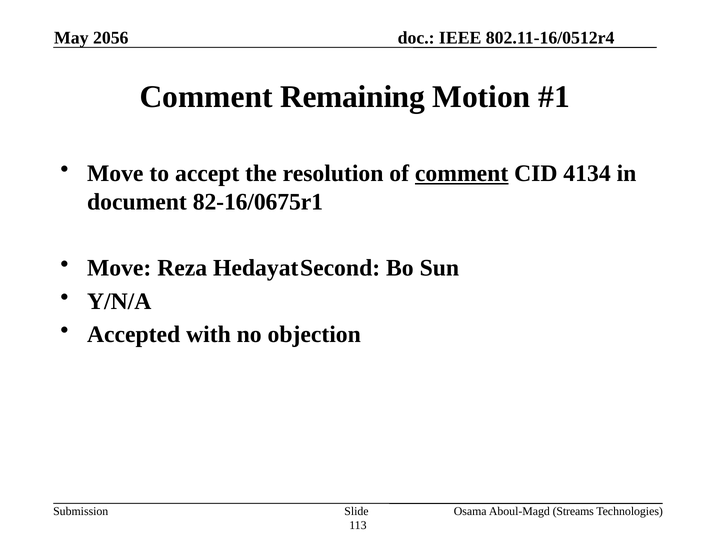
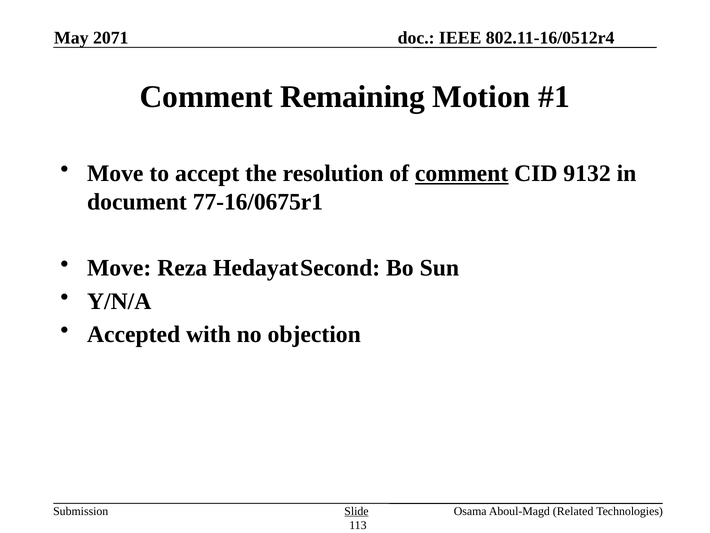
2056: 2056 -> 2071
4134: 4134 -> 9132
82-16/0675r1: 82-16/0675r1 -> 77-16/0675r1
Slide underline: none -> present
Streams: Streams -> Related
